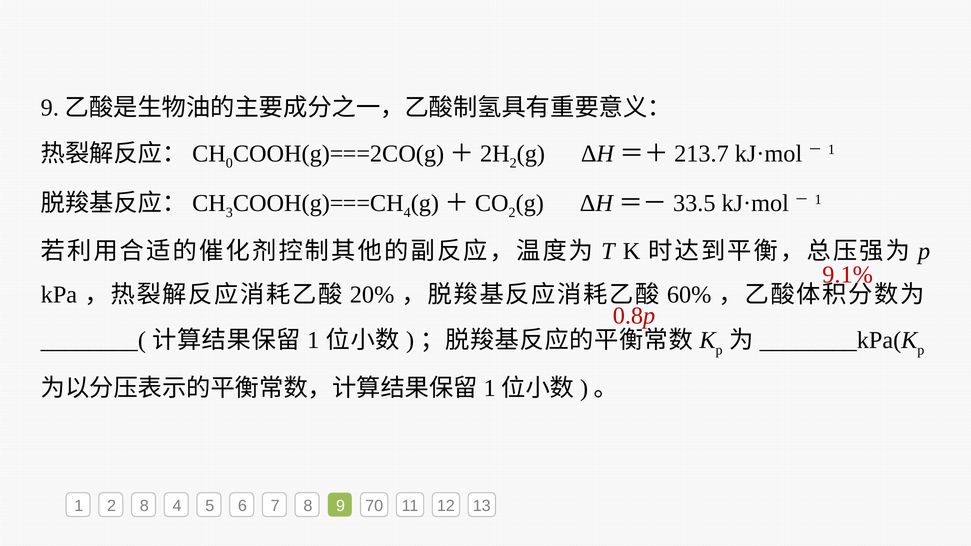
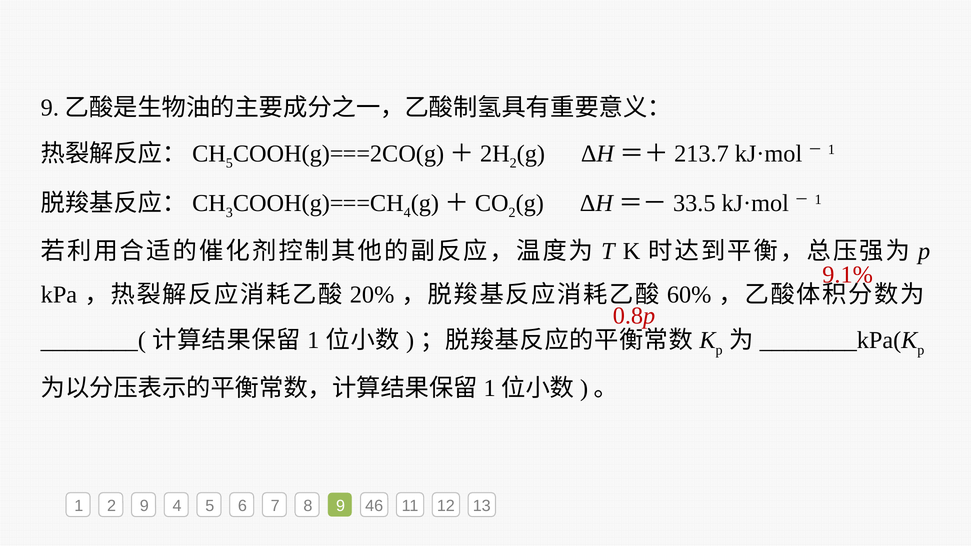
0 at (229, 163): 0 -> 5
2 8: 8 -> 9
70: 70 -> 46
